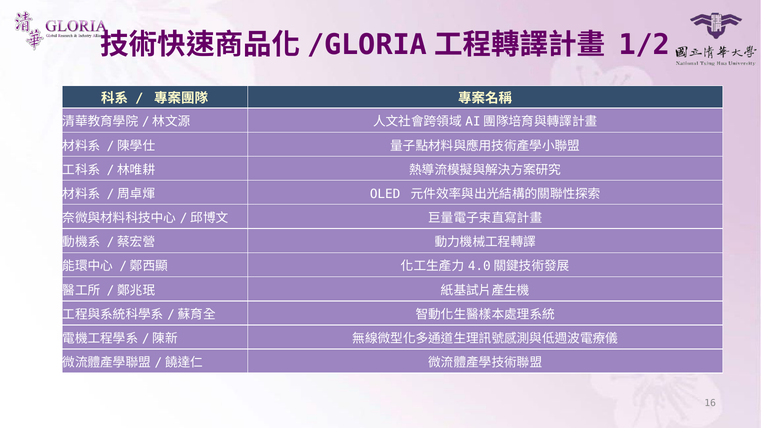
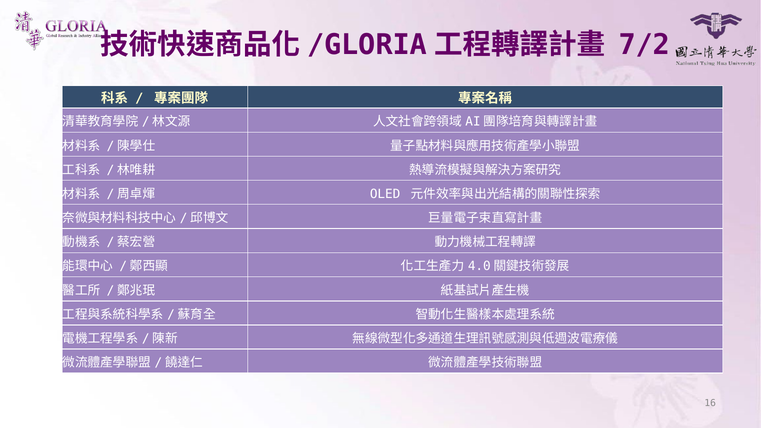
1/2: 1/2 -> 7/2
